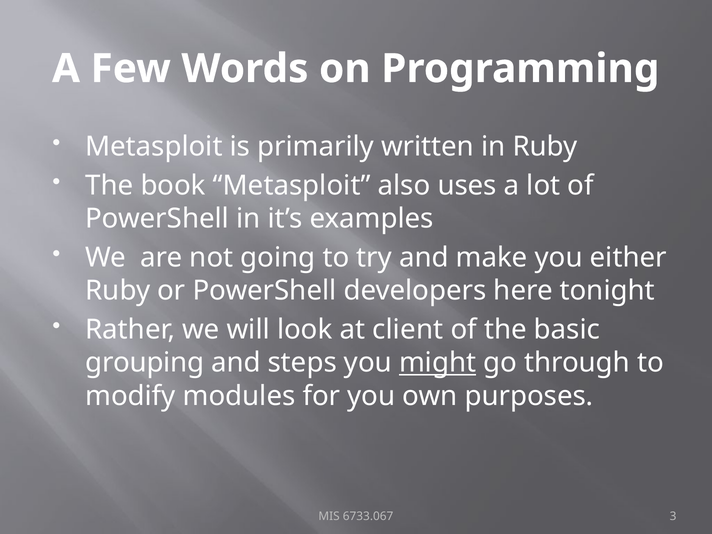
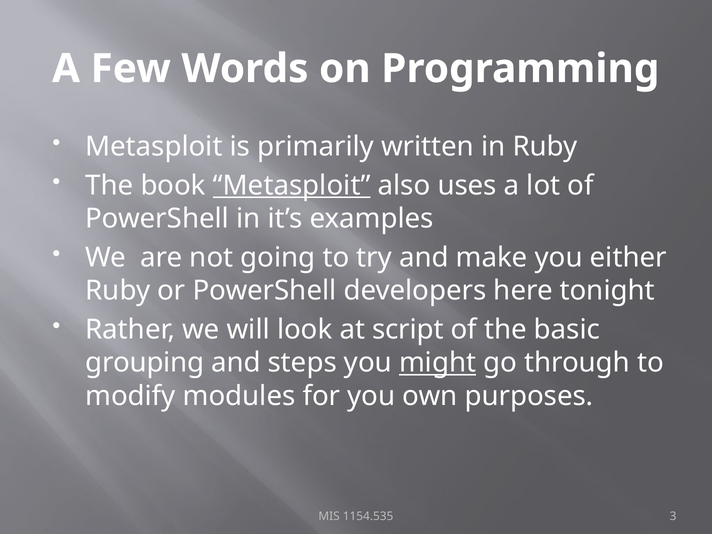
Metasploit at (292, 185) underline: none -> present
client: client -> script
6733.067: 6733.067 -> 1154.535
